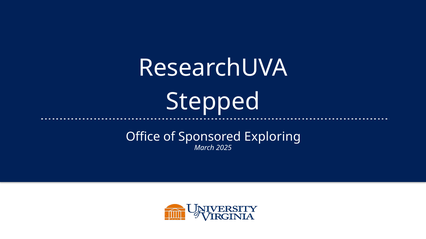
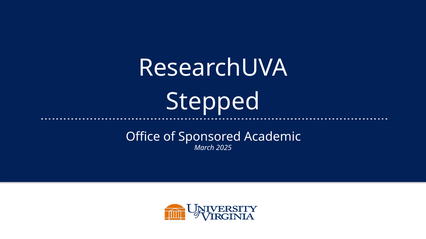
Exploring: Exploring -> Academic
